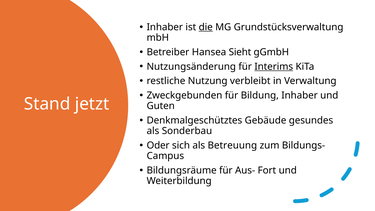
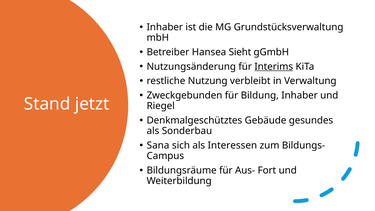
die underline: present -> none
Guten: Guten -> Riegel
Oder: Oder -> Sana
Betreuung: Betreuung -> Interessen
